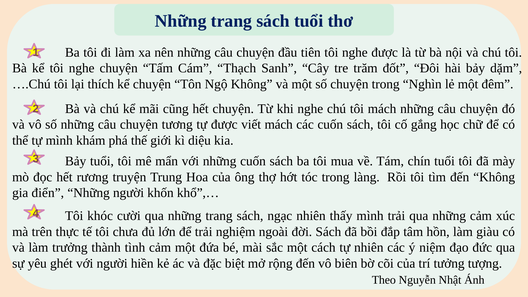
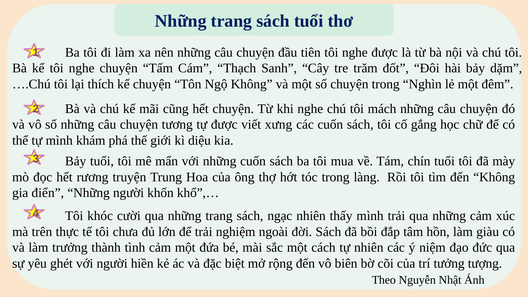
viết mách: mách -> xưng
